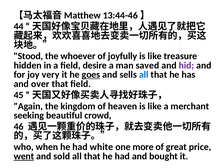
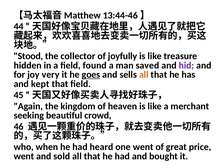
whoever: whoever -> collector
desire: desire -> found
all at (144, 75) colour: blue -> orange
over: over -> kept
white: white -> heard
one more: more -> went
went at (24, 156) underline: present -> none
